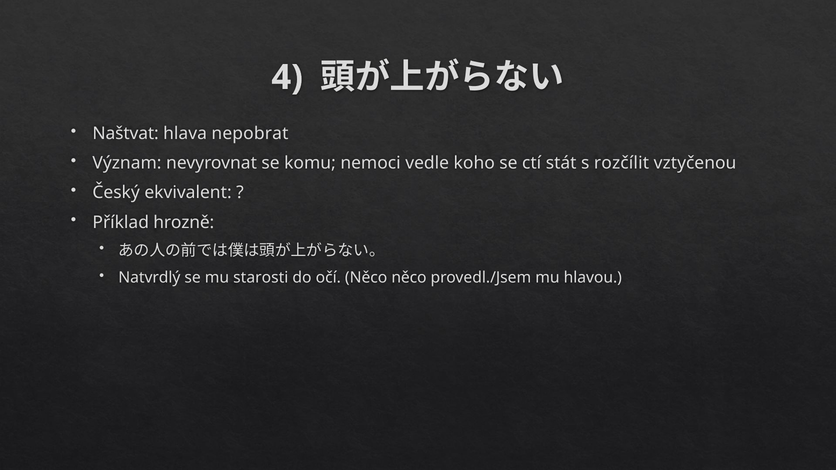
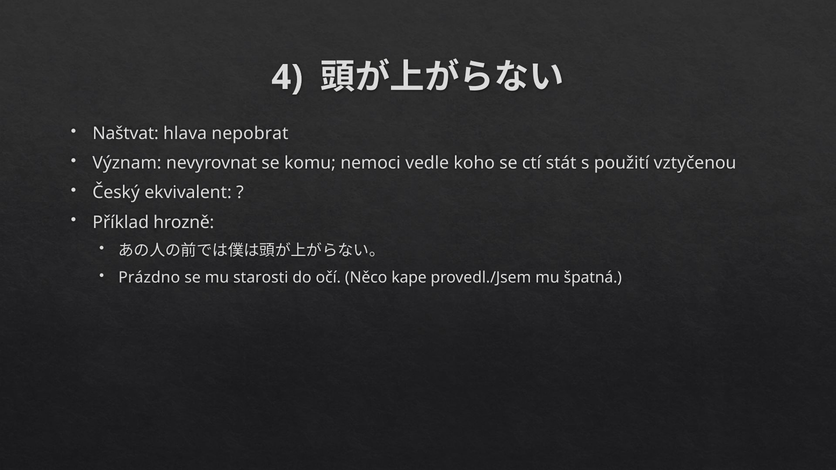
rozčílit: rozčílit -> použití
Natvrdlý: Natvrdlý -> Prázdno
Něco něco: něco -> kape
hlavou: hlavou -> špatná
